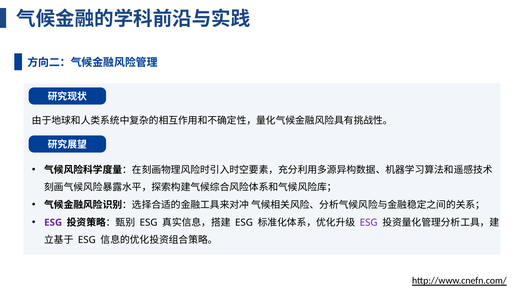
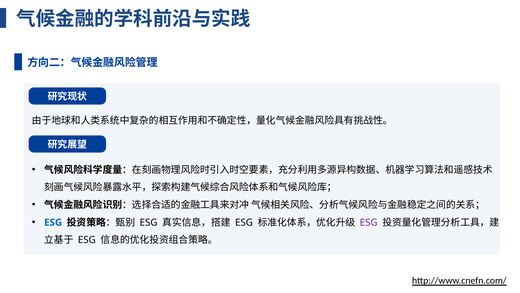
ESG at (53, 222) colour: purple -> blue
